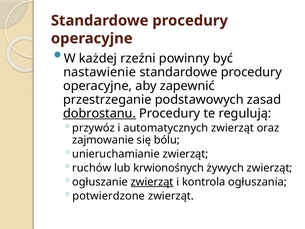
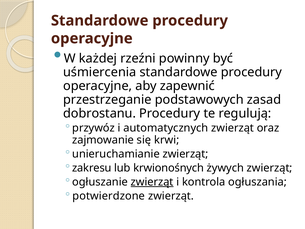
nastawienie: nastawienie -> uśmiercenia
dobrostanu underline: present -> none
bólu: bólu -> krwi
ruchów: ruchów -> zakresu
